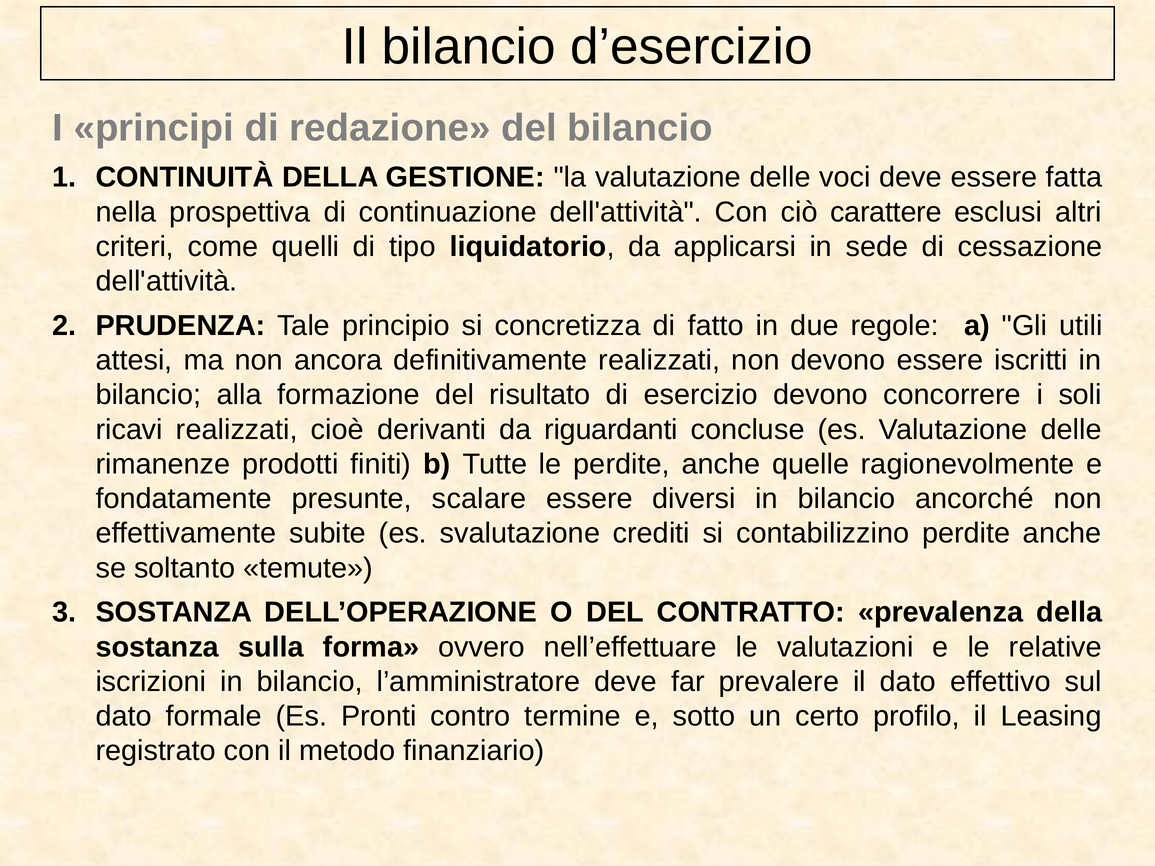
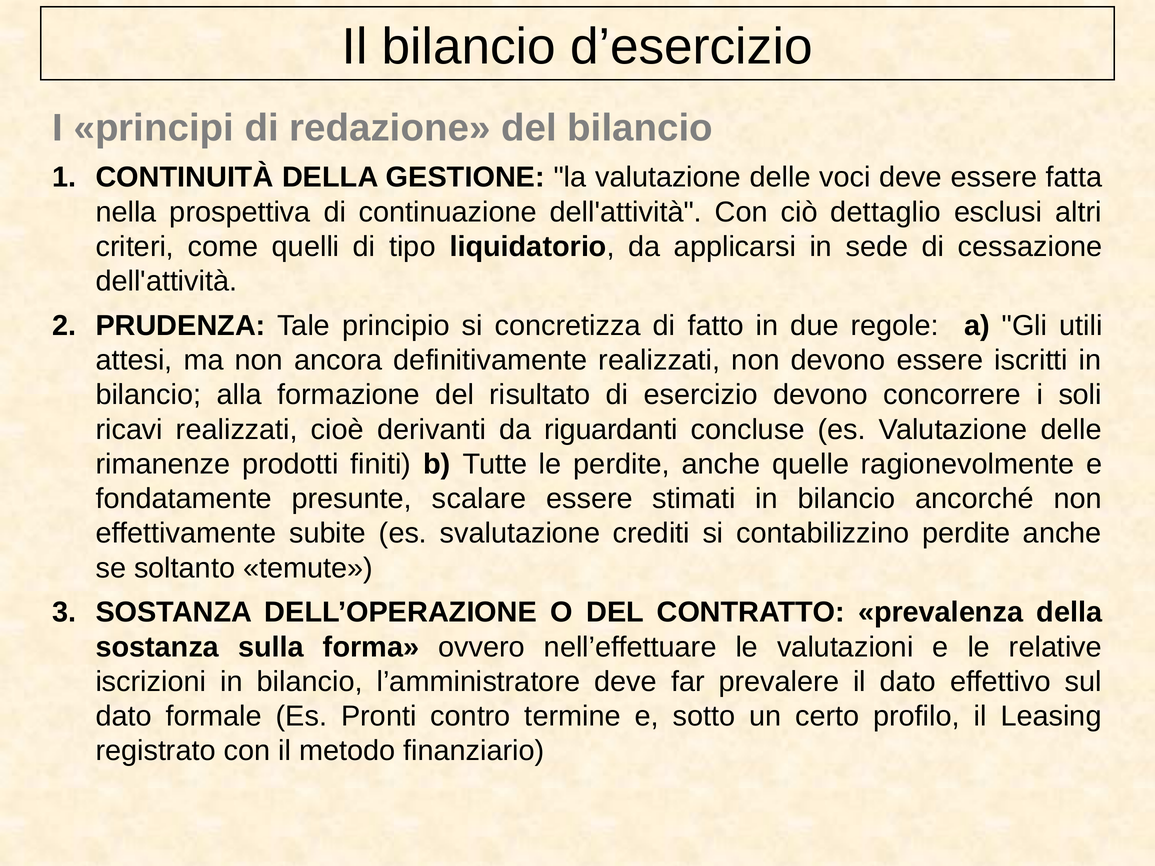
carattere: carattere -> dettaglio
diversi: diversi -> stimati
